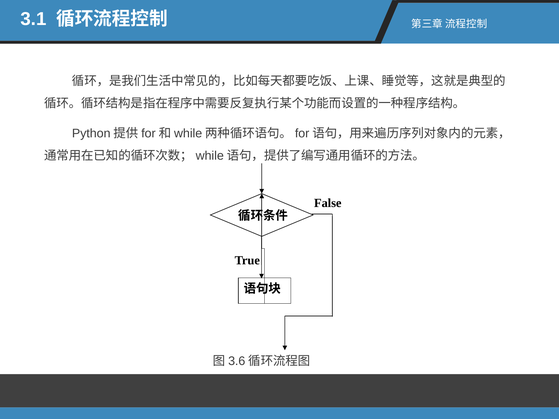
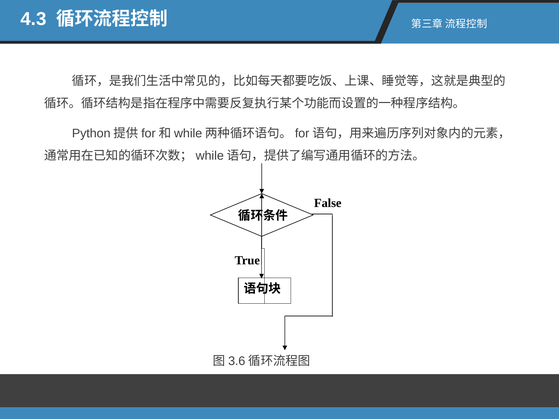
3.1: 3.1 -> 4.3
